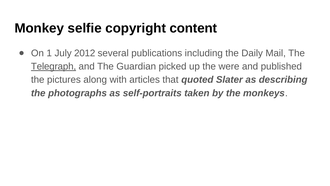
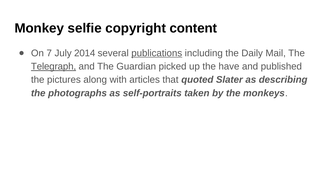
1: 1 -> 7
2012: 2012 -> 2014
publications underline: none -> present
were: were -> have
